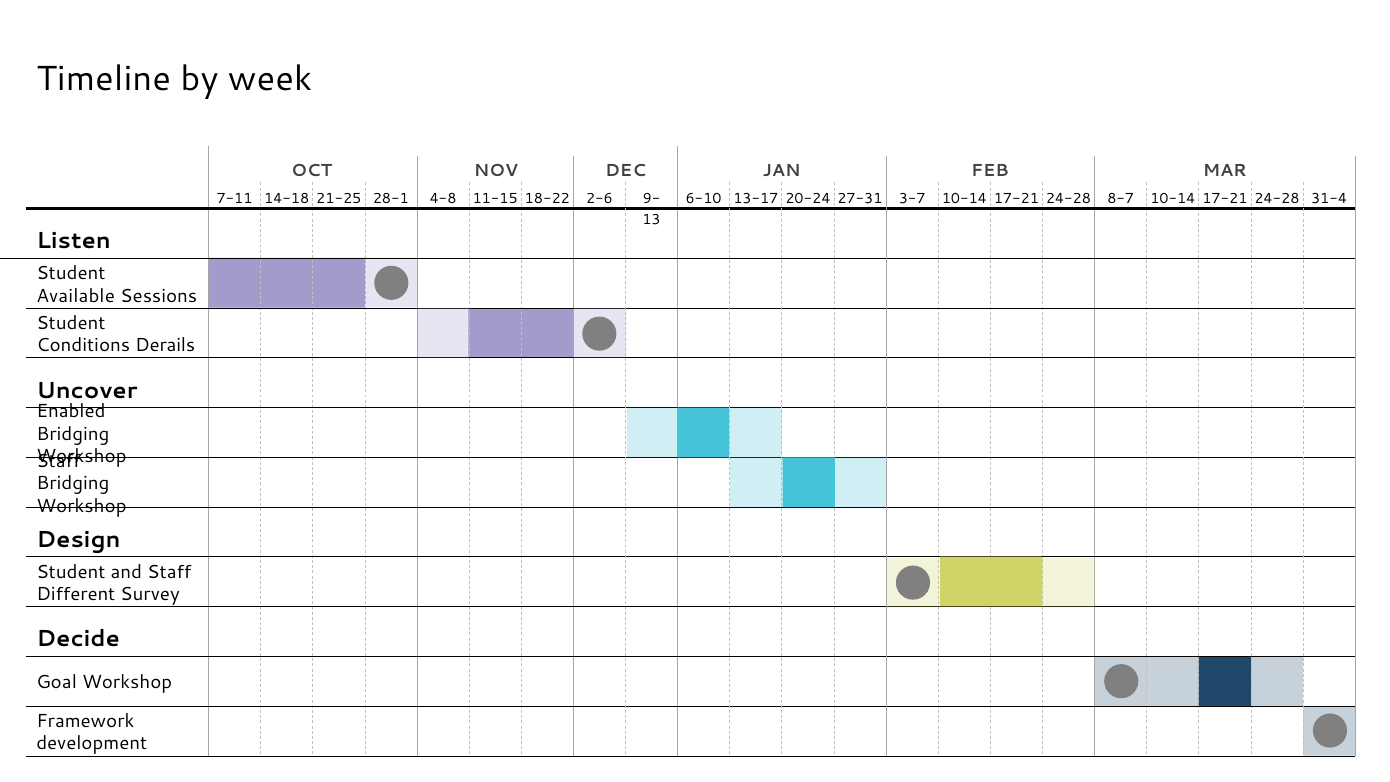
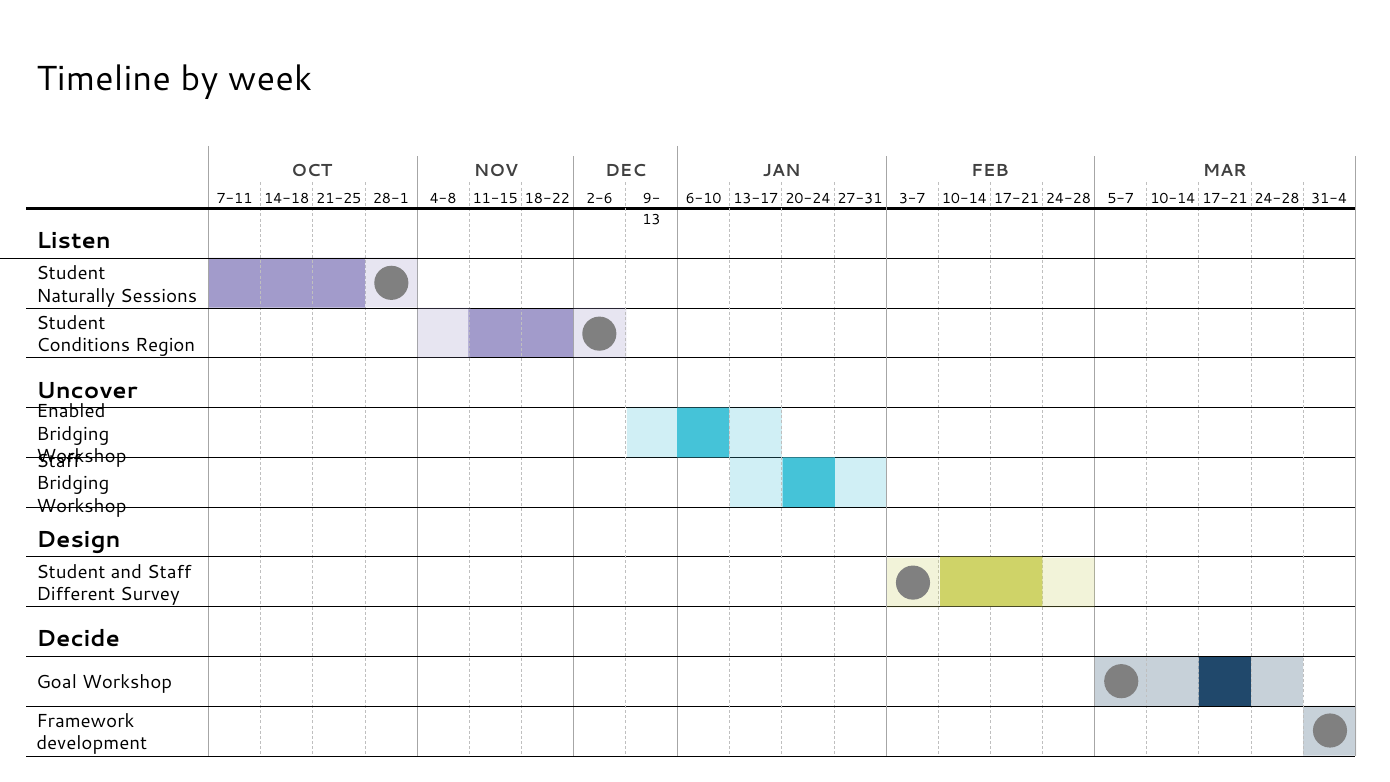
8-7: 8-7 -> 5-7
Available: Available -> Naturally
Derails: Derails -> Region
